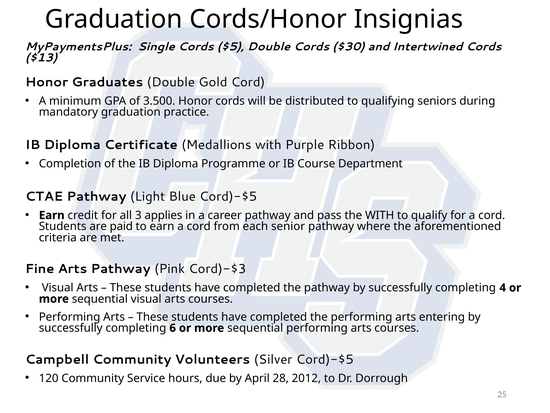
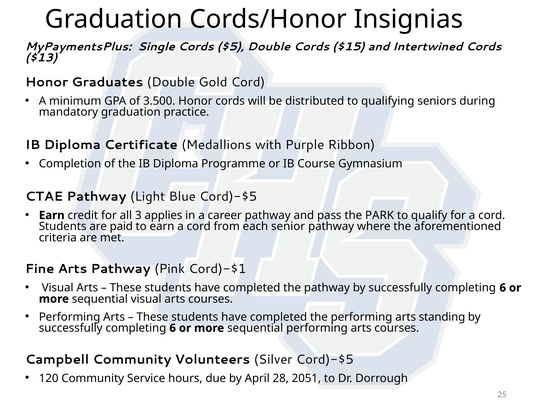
$30: $30 -> $15
Department: Department -> Gymnasium
the WITH: WITH -> PARK
Cord)-$3: Cord)-$3 -> Cord)-$1
4 at (503, 287): 4 -> 6
entering: entering -> standing
2012: 2012 -> 2051
